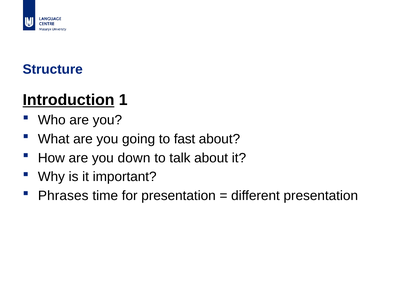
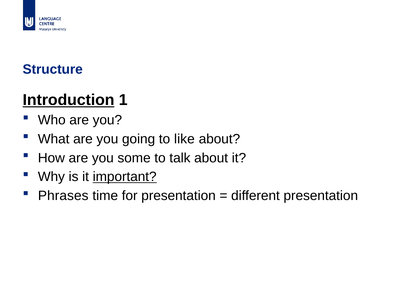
fast: fast -> like
down: down -> some
important underline: none -> present
